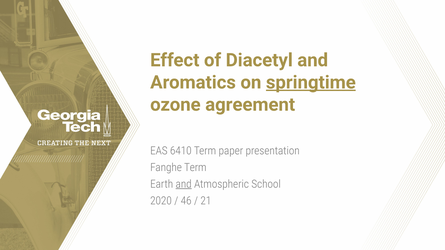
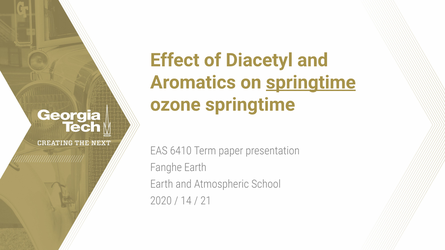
ozone agreement: agreement -> springtime
Fanghe Term: Term -> Earth
and at (184, 184) underline: present -> none
46: 46 -> 14
